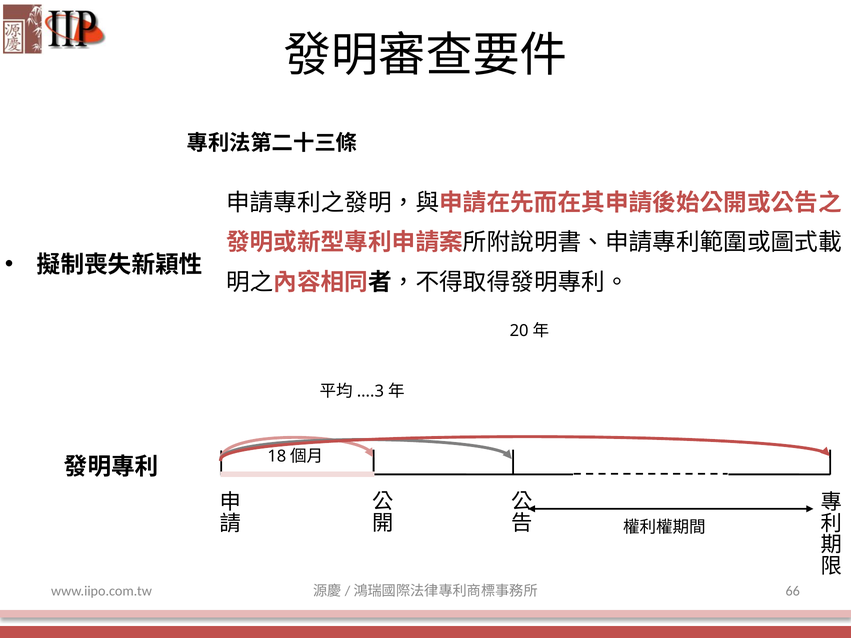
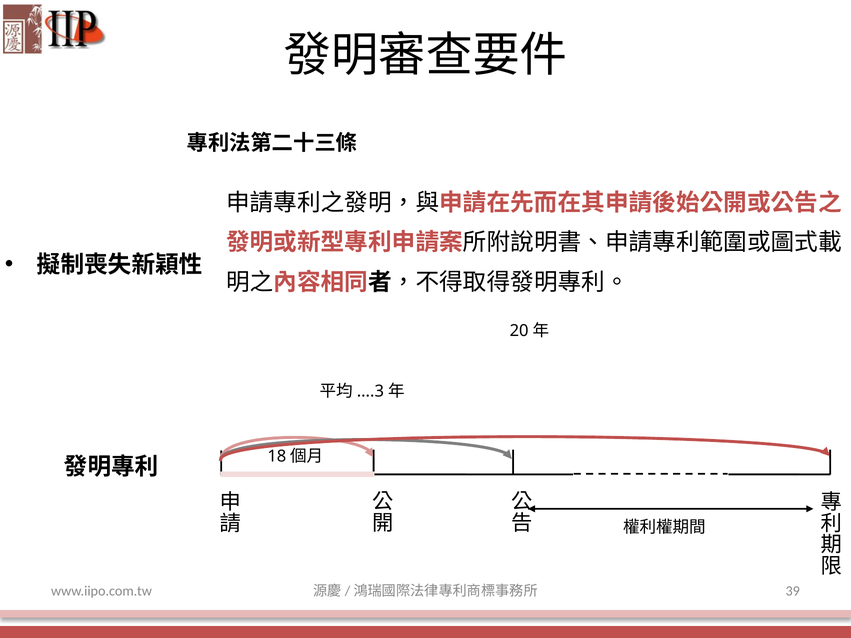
66: 66 -> 39
